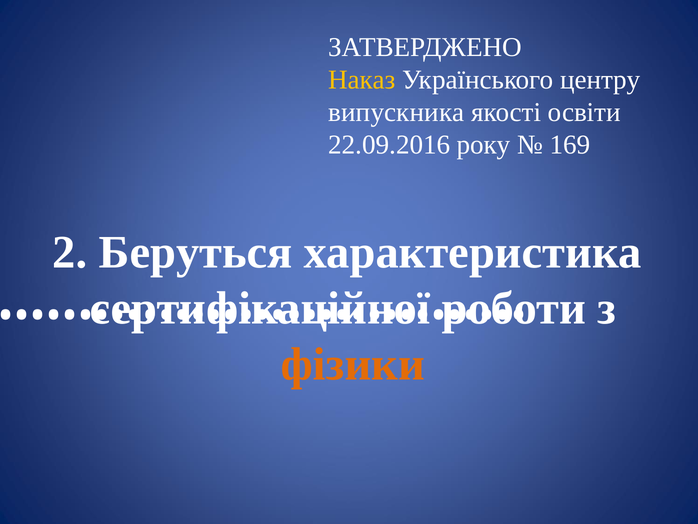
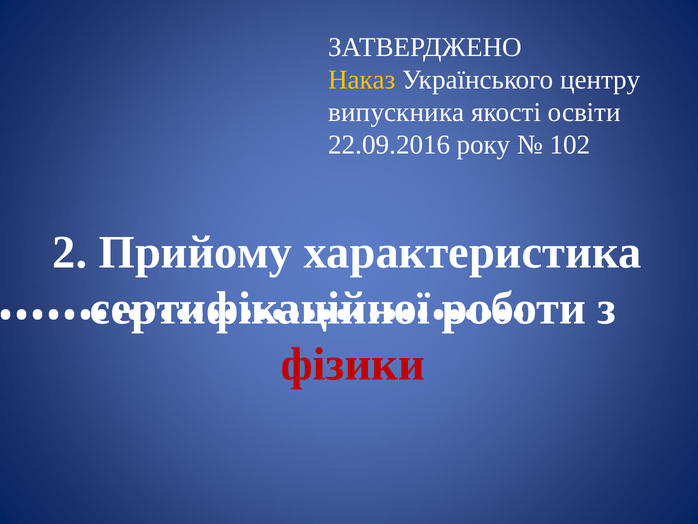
169: 169 -> 102
Беруться: Беруться -> Прийому
фізики colour: orange -> red
